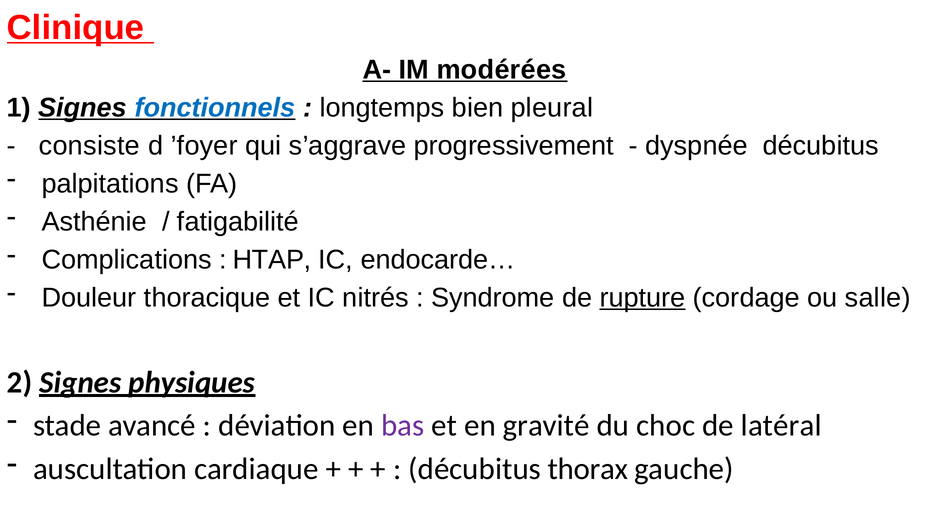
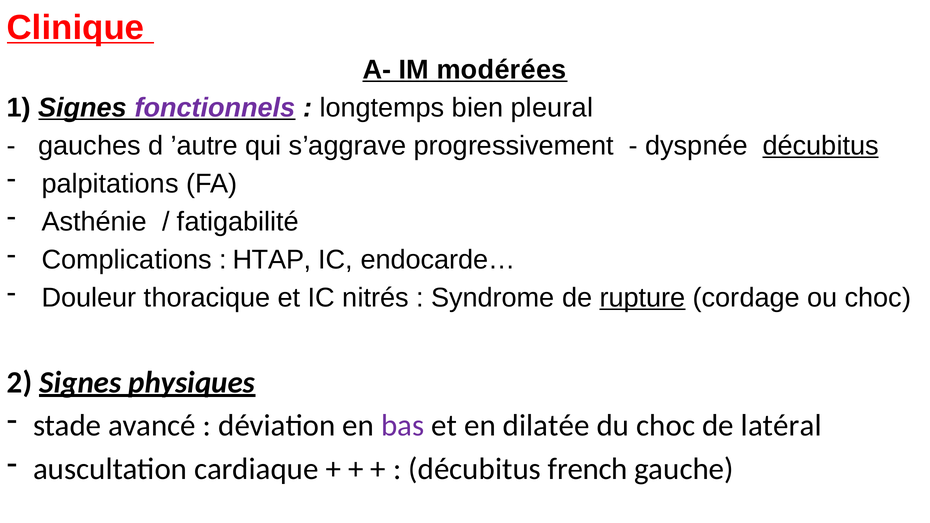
fonctionnels colour: blue -> purple
consiste: consiste -> gauches
’foyer: ’foyer -> ’autre
décubitus at (821, 146) underline: none -> present
ou salle: salle -> choc
gravité: gravité -> dilatée
thorax: thorax -> french
